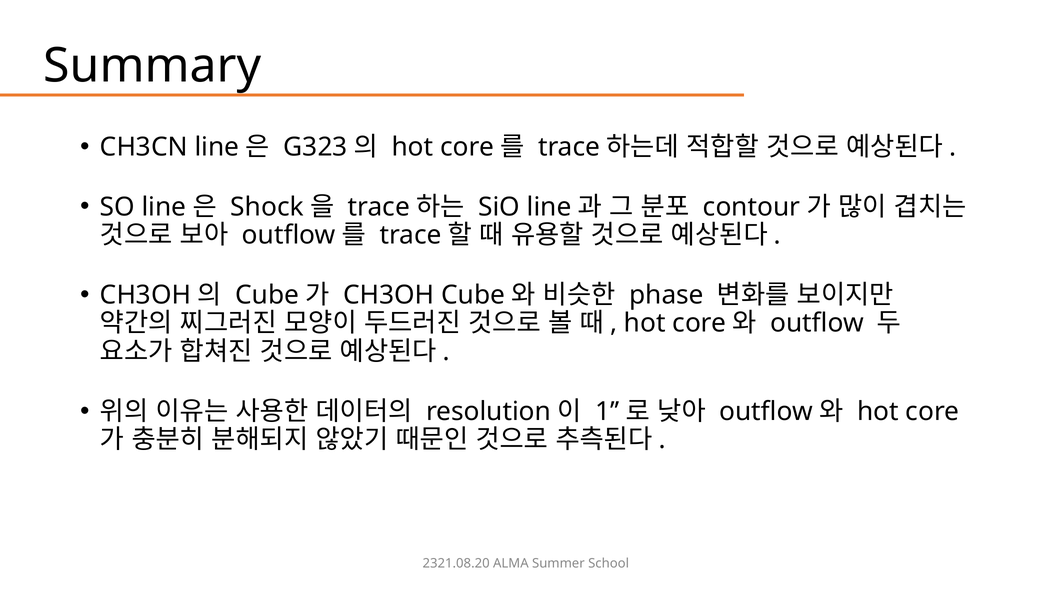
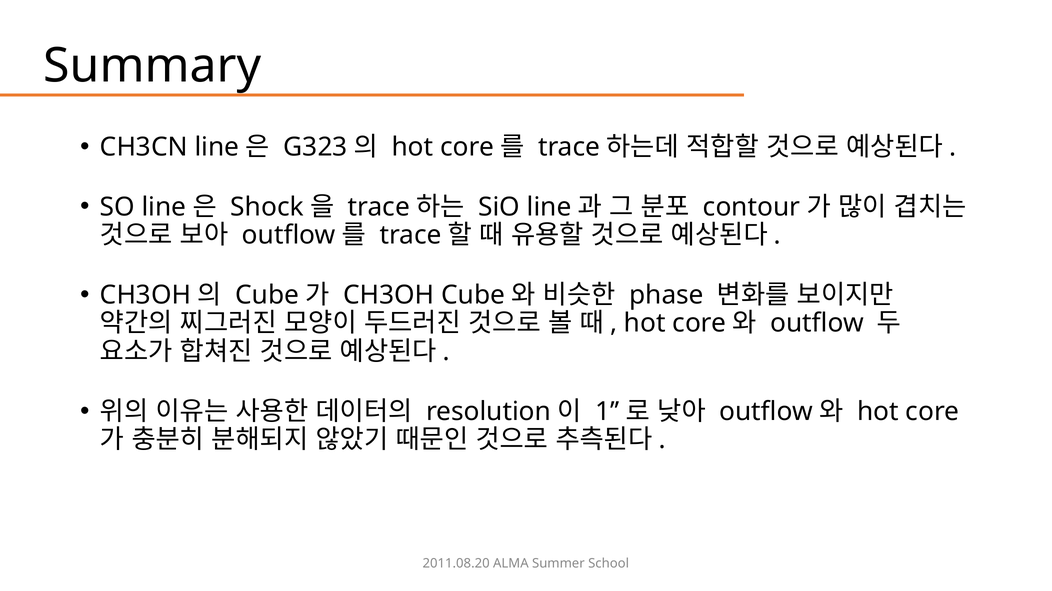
2321.08.20: 2321.08.20 -> 2011.08.20
